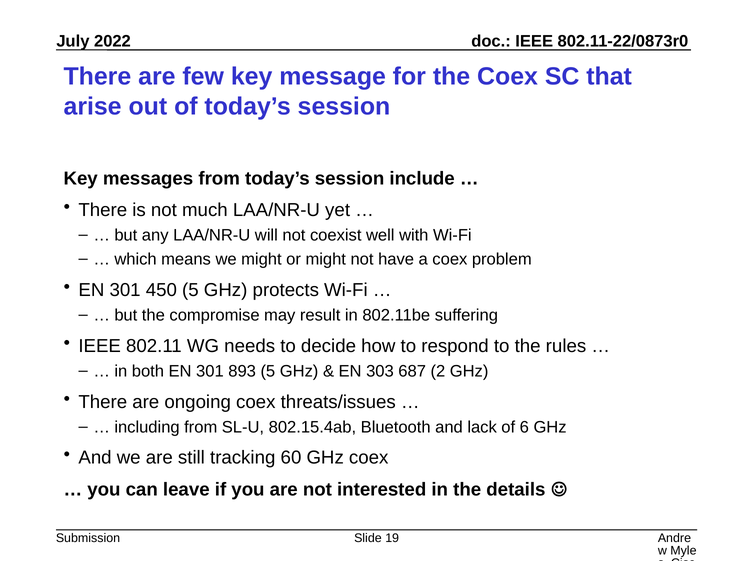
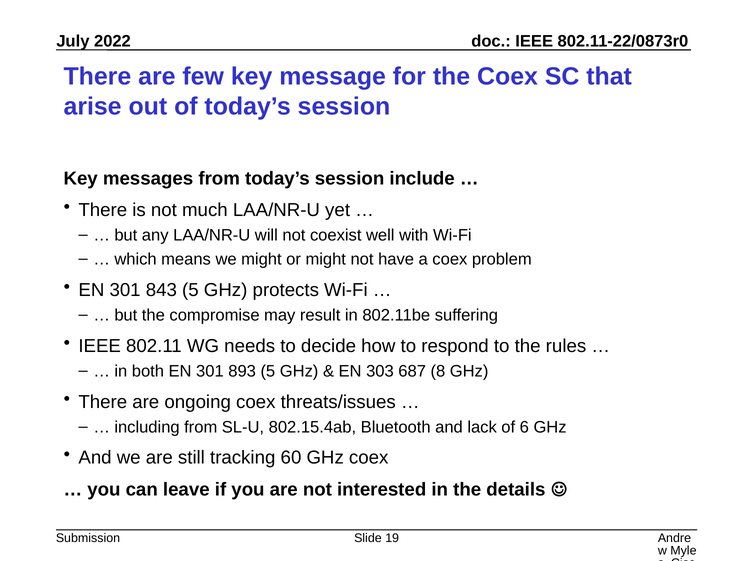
450: 450 -> 843
2: 2 -> 8
